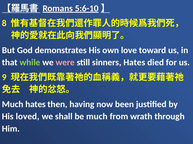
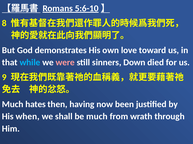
while colour: light green -> light blue
sinners Hates: Hates -> Down
loved: loved -> when
